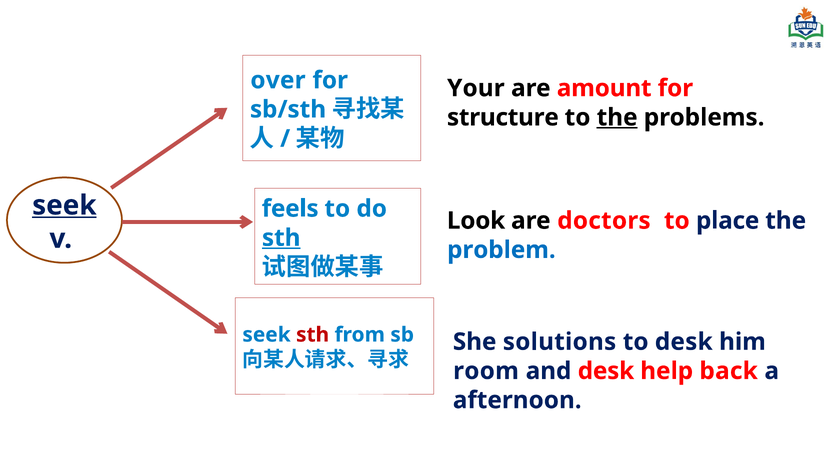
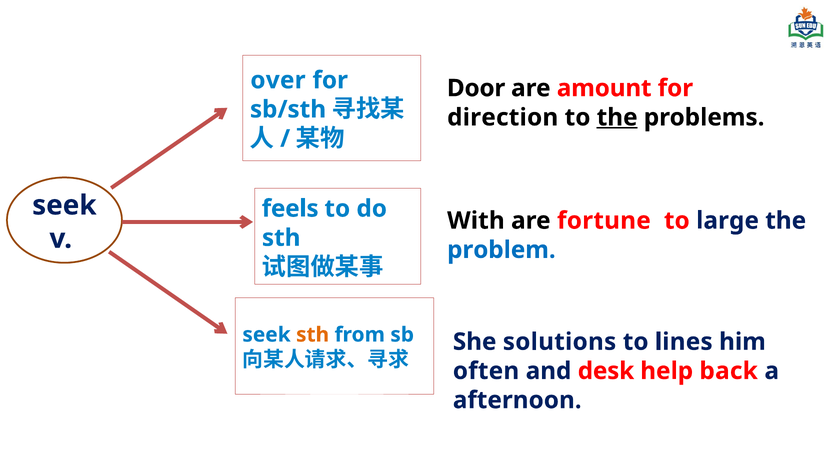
Your: Your -> Door
structure: structure -> direction
seek at (64, 205) underline: present -> none
Look: Look -> With
doctors: doctors -> fortune
place: place -> large
sth at (281, 238) underline: present -> none
sth at (313, 335) colour: red -> orange
to desk: desk -> lines
room: room -> often
